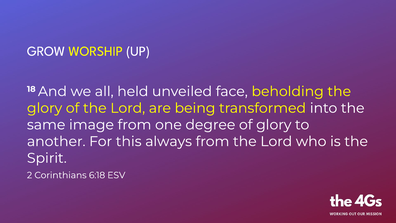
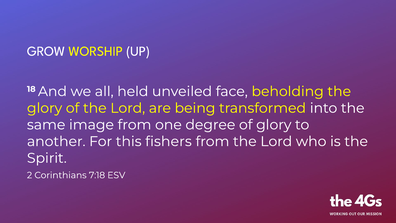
always: always -> fishers
6:18: 6:18 -> 7:18
